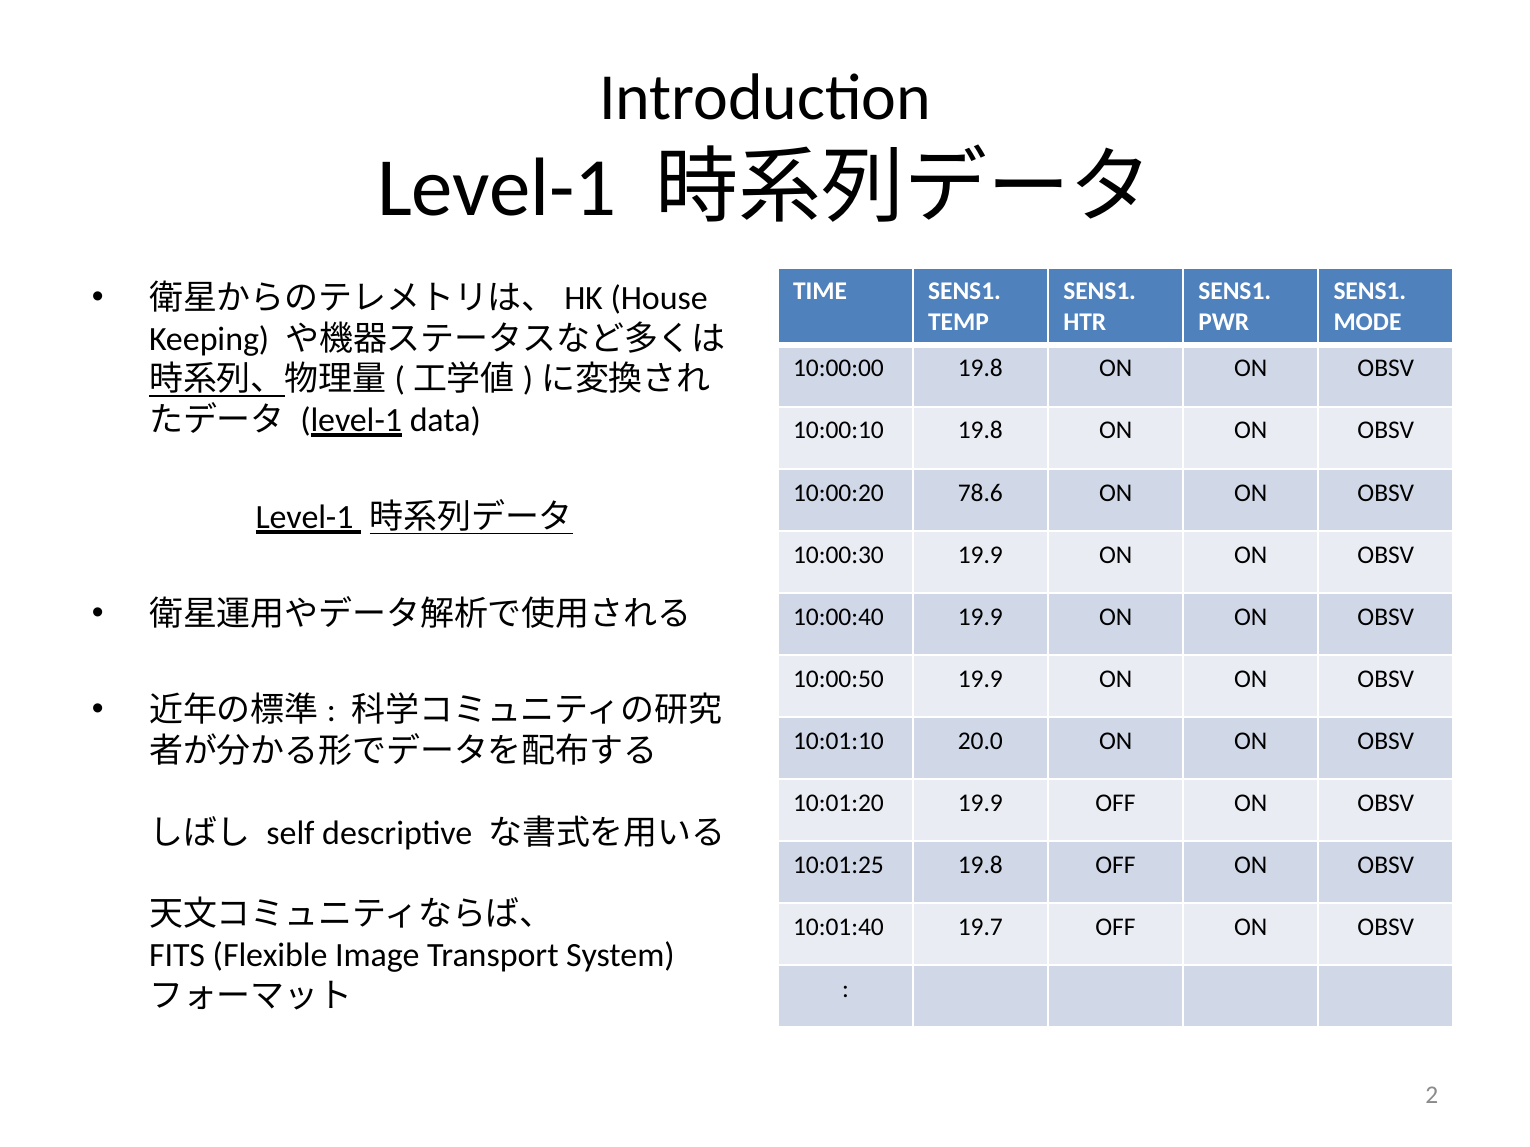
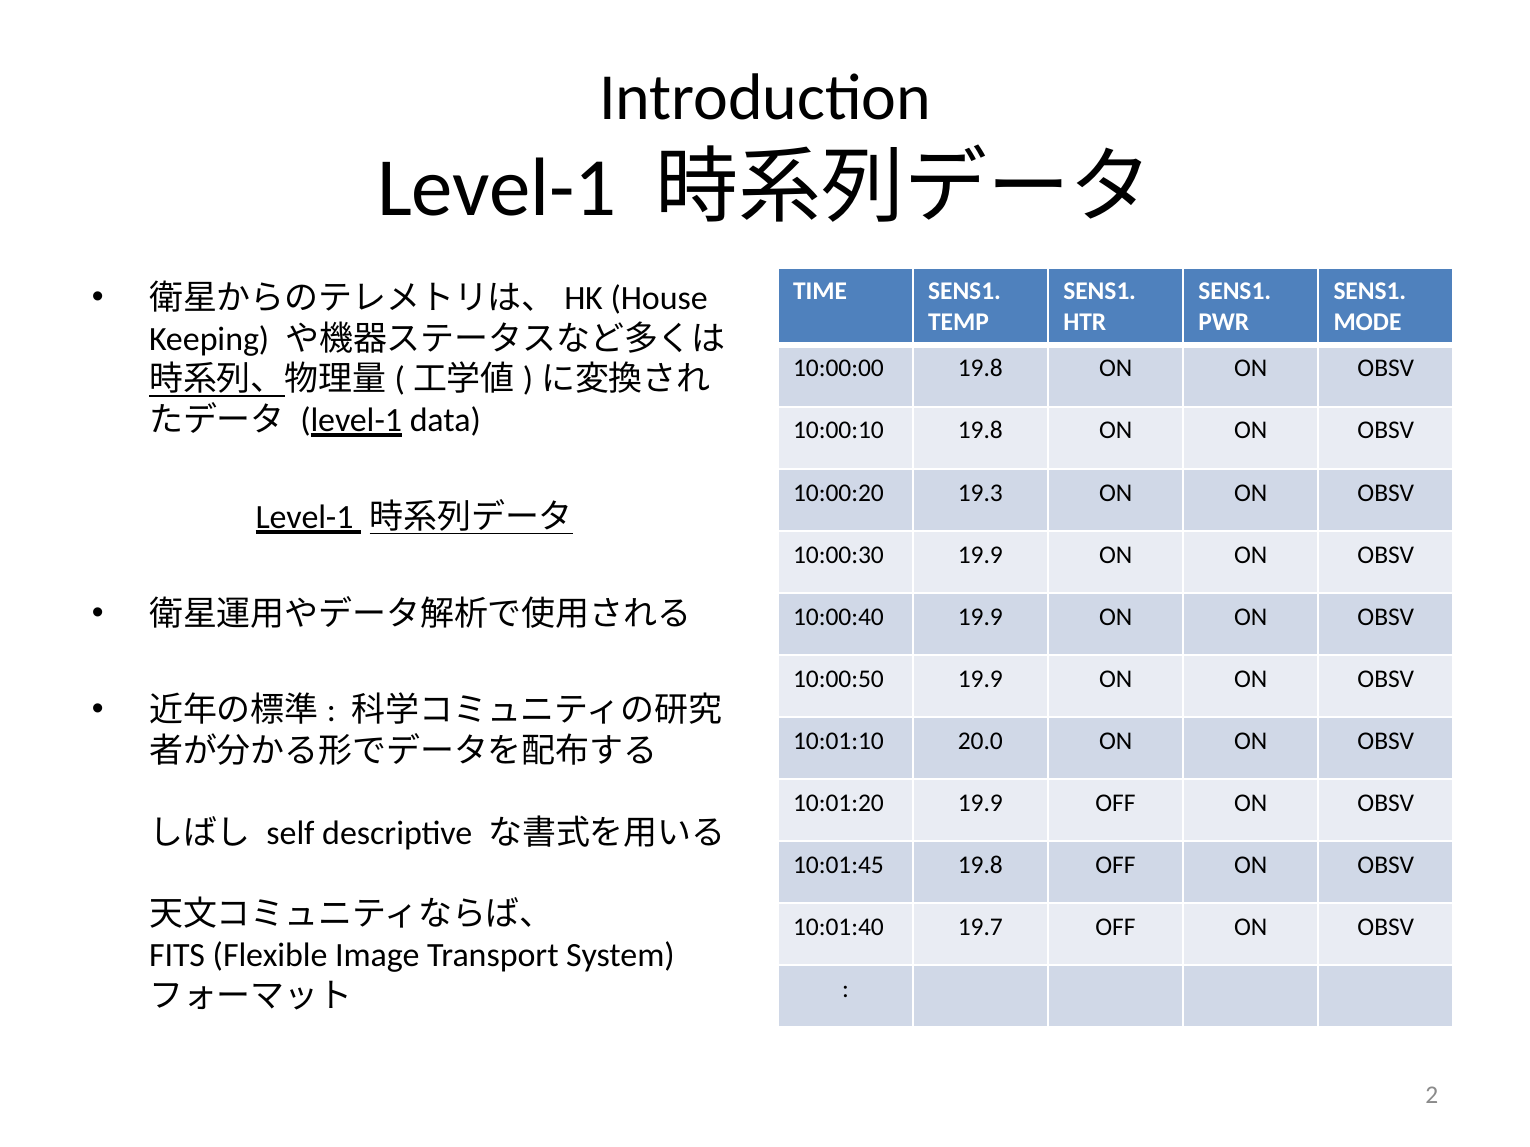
78.6: 78.6 -> 19.3
10:01:25: 10:01:25 -> 10:01:45
